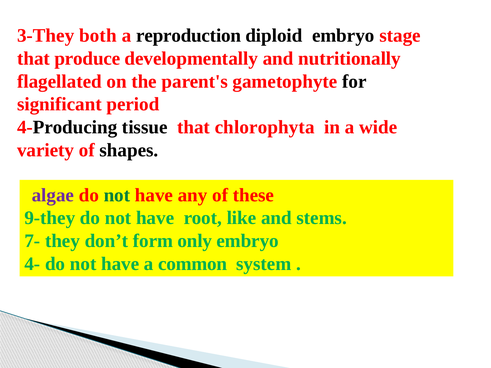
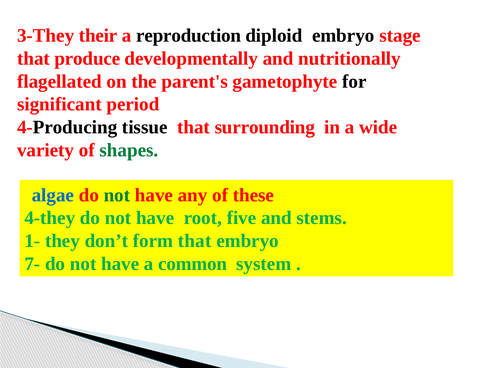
both: both -> their
chlorophyta: chlorophyta -> surrounding
shapes colour: black -> green
algae colour: purple -> blue
9-they: 9-they -> 4-they
like: like -> five
7-: 7- -> 1-
form only: only -> that
4-: 4- -> 7-
